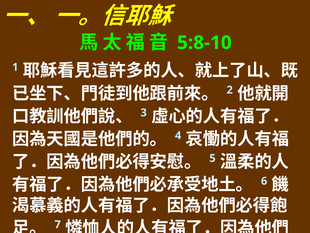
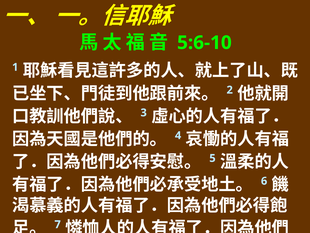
5:8-10: 5:8-10 -> 5:6-10
